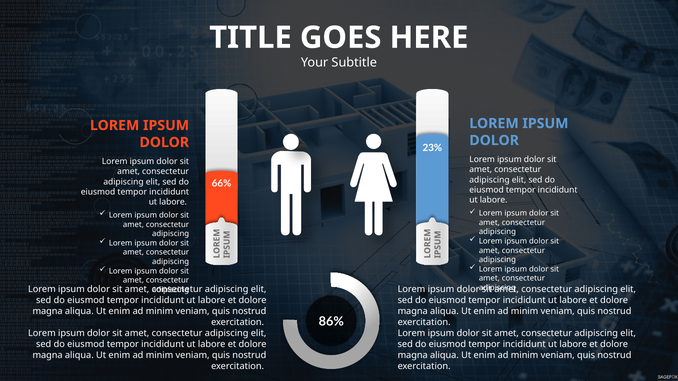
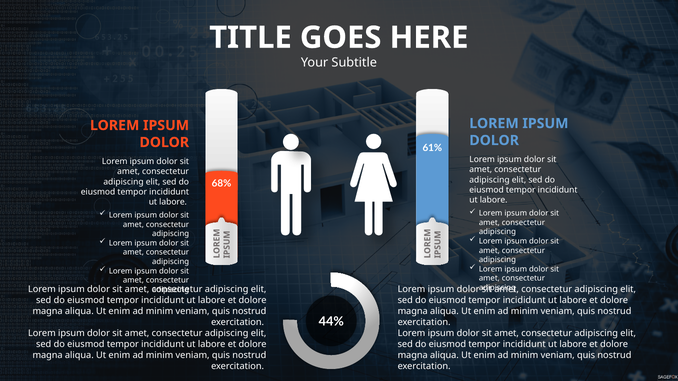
23%: 23% -> 61%
66%: 66% -> 68%
86%: 86% -> 44%
